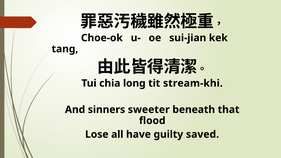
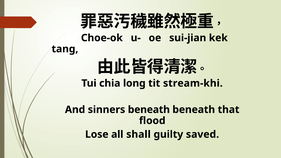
sinners sweeter: sweeter -> beneath
have: have -> shall
